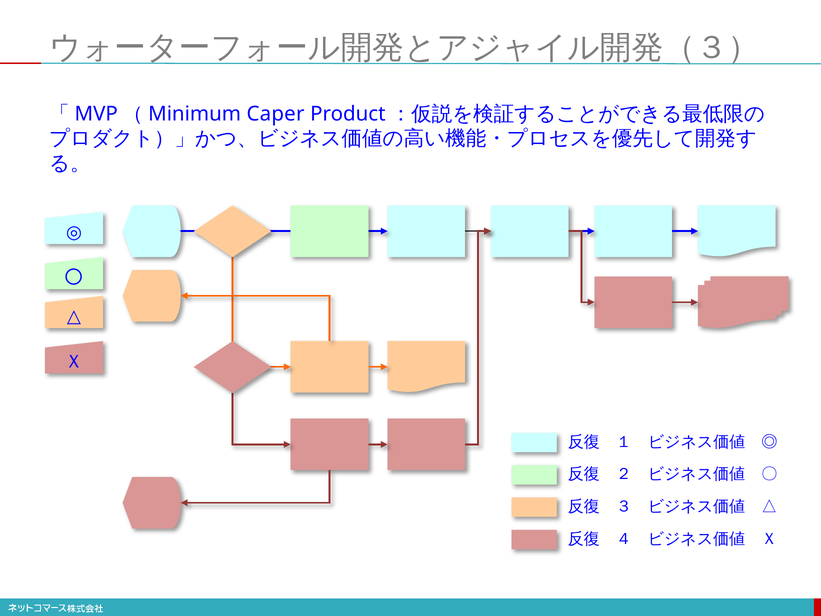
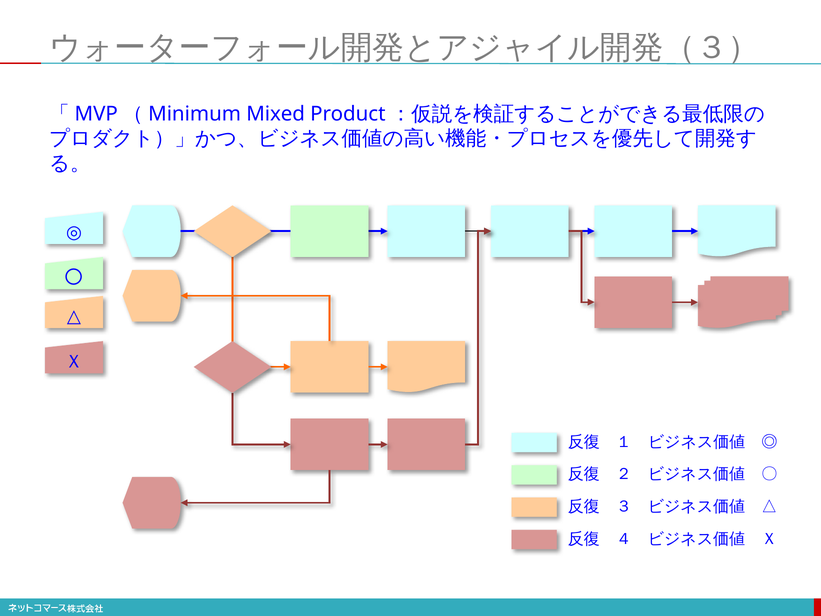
Caper: Caper -> Mixed
